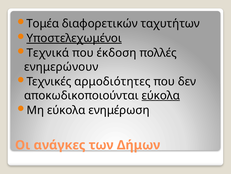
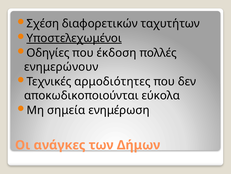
Τομέα: Τομέα -> Σχέση
Τεχνικά: Τεχνικά -> Οδηγίες
εύκολα at (161, 95) underline: present -> none
Μη εύκολα: εύκολα -> σημεία
